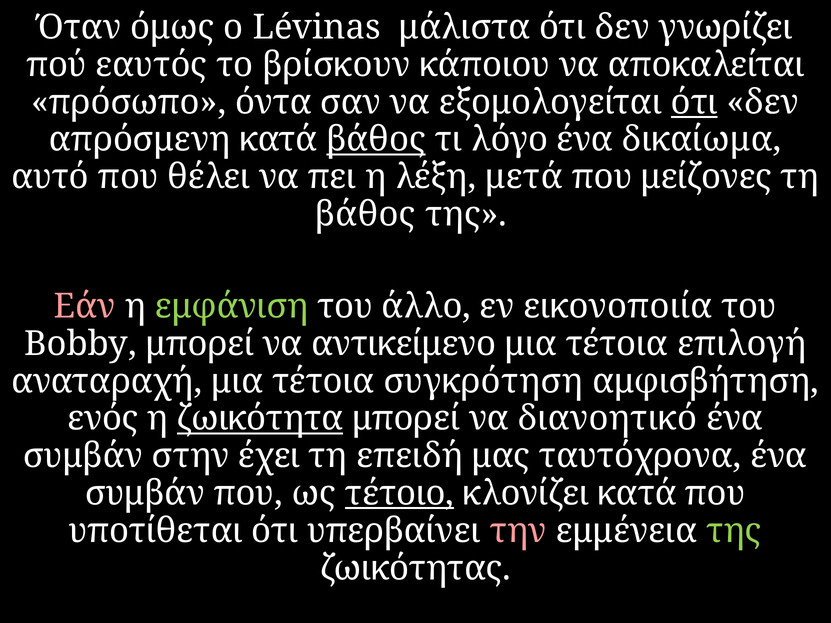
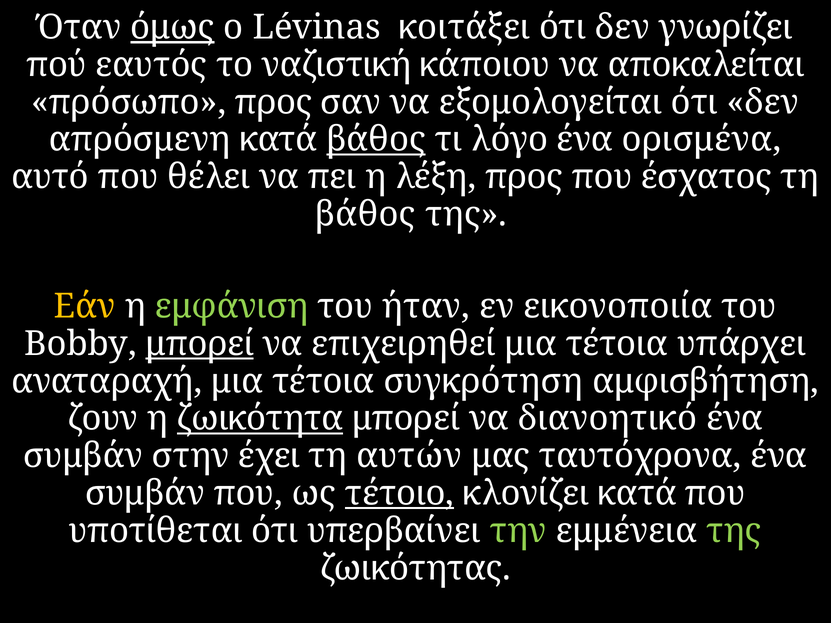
όμως underline: none -> present
μάλιστα: μάλιστα -> κοιτάξει
βρίσκουν: βρίσκουν -> ναζιστική
πρόσωπο όντα: όντα -> προς
ότι at (694, 102) underline: present -> none
δικαίωμα: δικαίωμα -> ορισμένα
λέξη μετά: μετά -> προς
μείζονες: μείζονες -> έσχατος
Εάν colour: pink -> yellow
άλλο: άλλο -> ήταν
μπορεί at (200, 344) underline: none -> present
αντικείμενο: αντικείμενο -> επιχειρηθεί
επιλογή: επιλογή -> υπάρχει
ενός: ενός -> ζουν
επειδή: επειδή -> αυτών
την colour: pink -> light green
